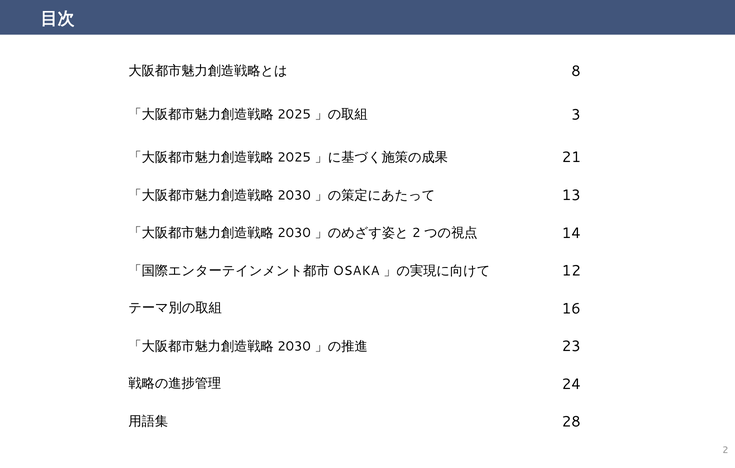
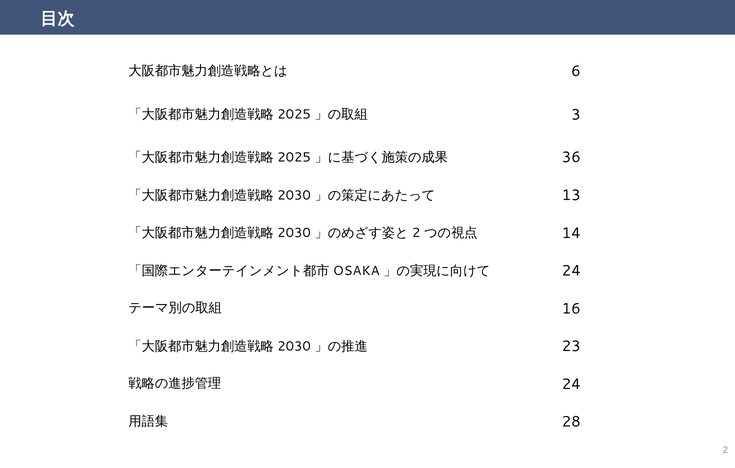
8: 8 -> 6
21: 21 -> 36
12 at (571, 271): 12 -> 24
